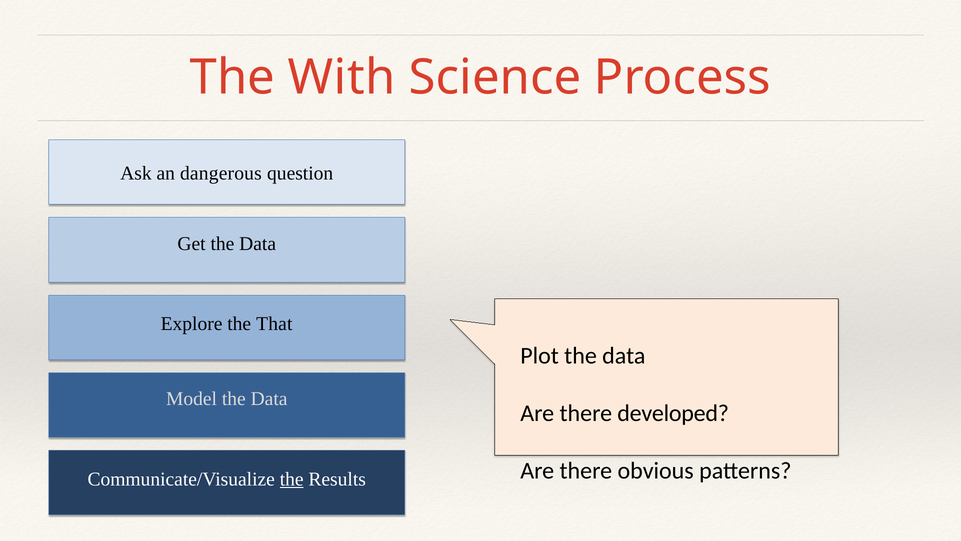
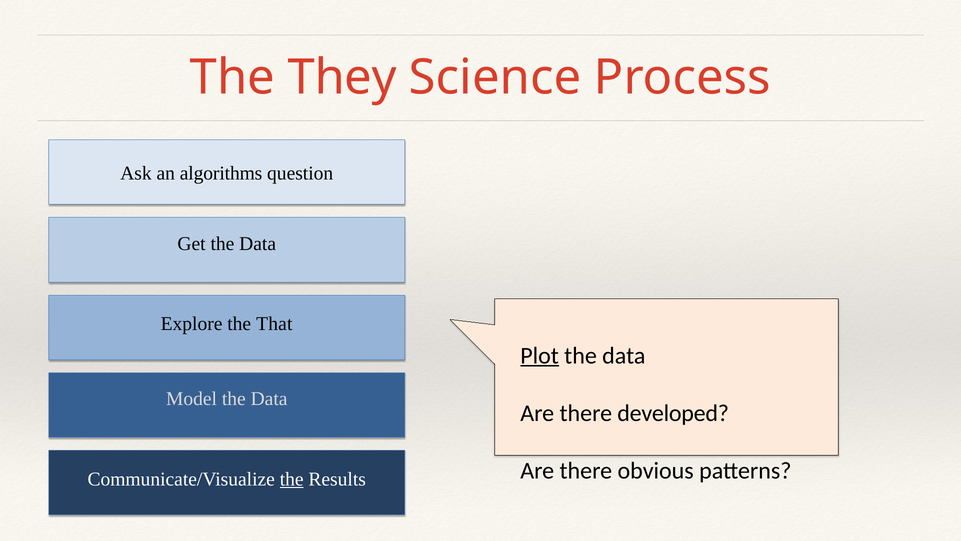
With: With -> They
dangerous: dangerous -> algorithms
Plot underline: none -> present
